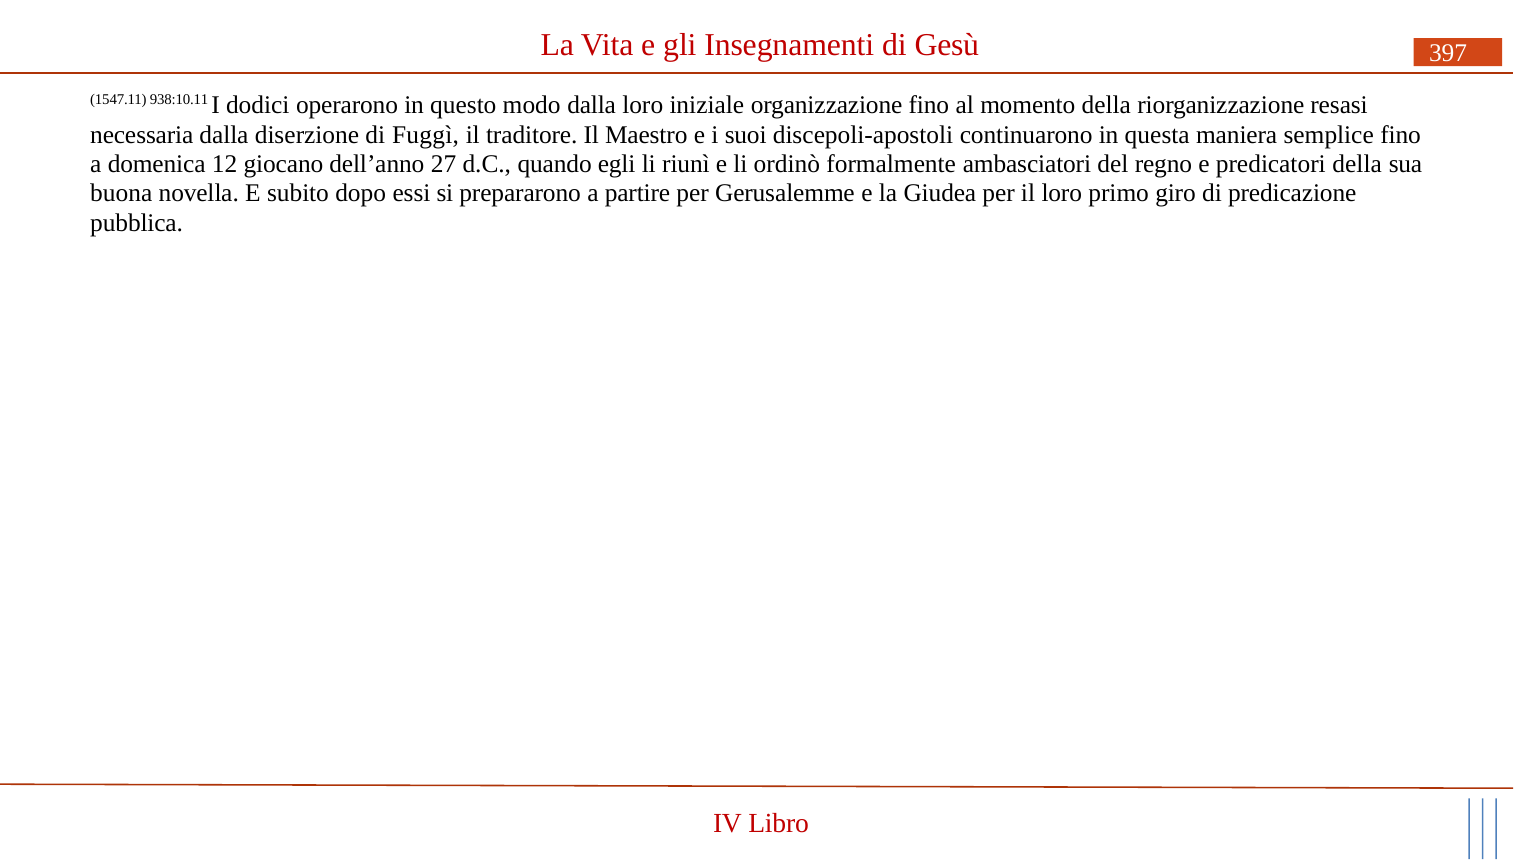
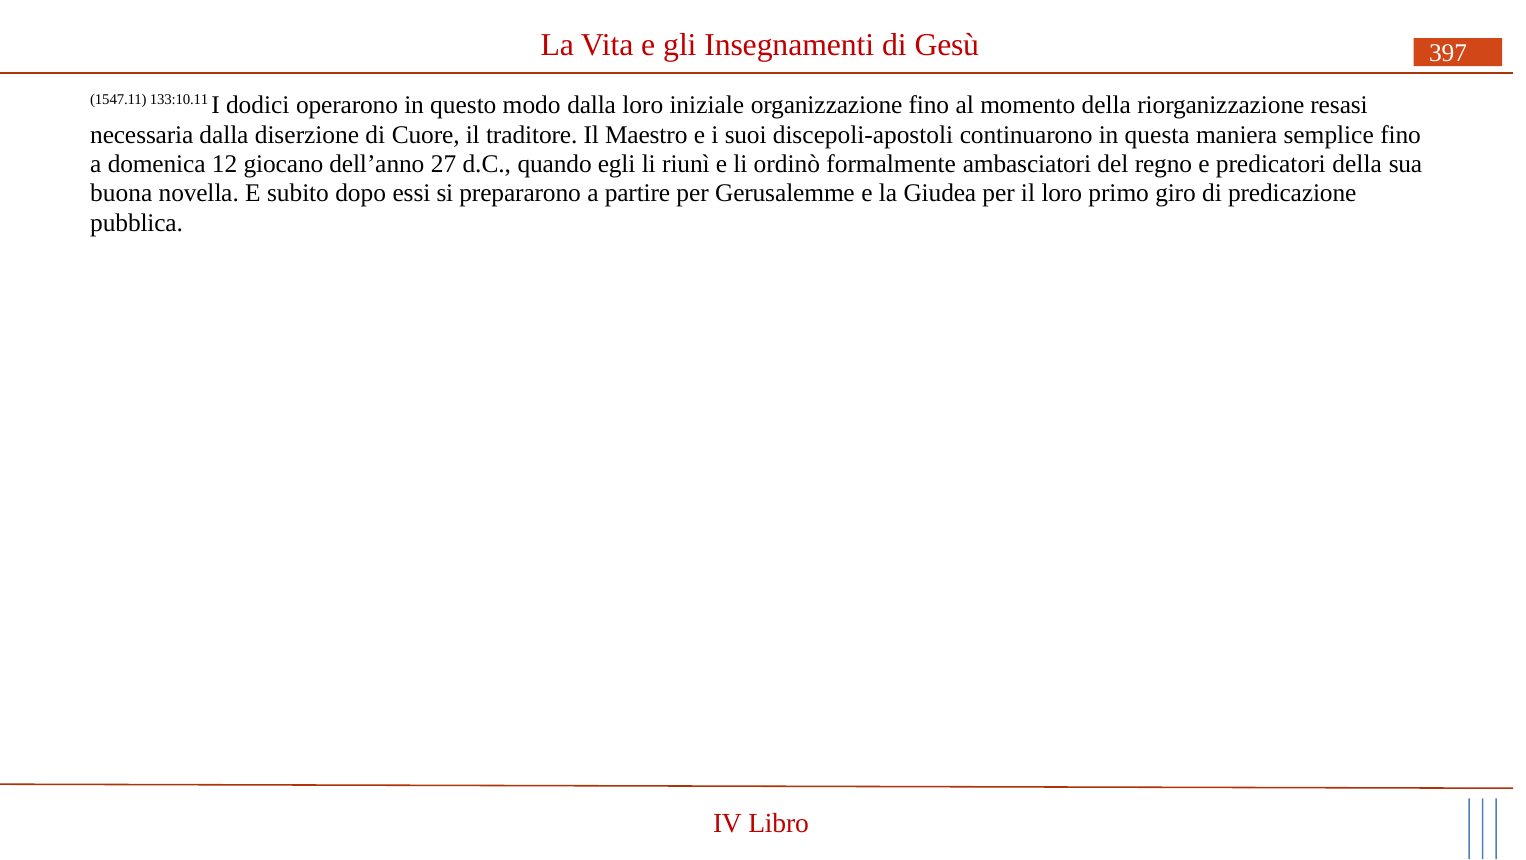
938:10.11: 938:10.11 -> 133:10.11
Fuggì: Fuggì -> Cuore
